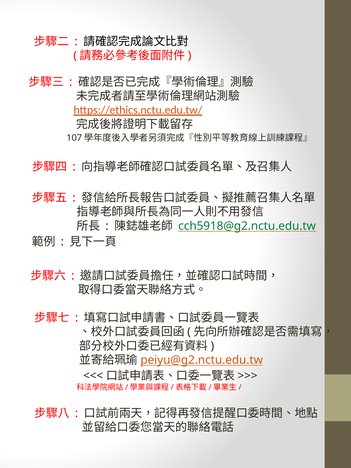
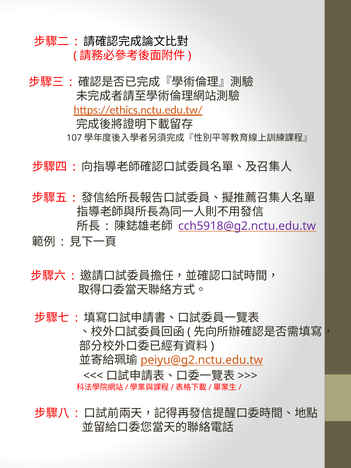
cch5918@g2.nctu.edu.tw colour: green -> purple
